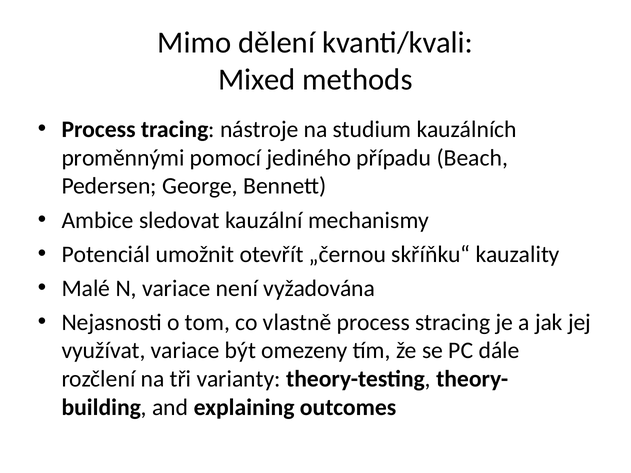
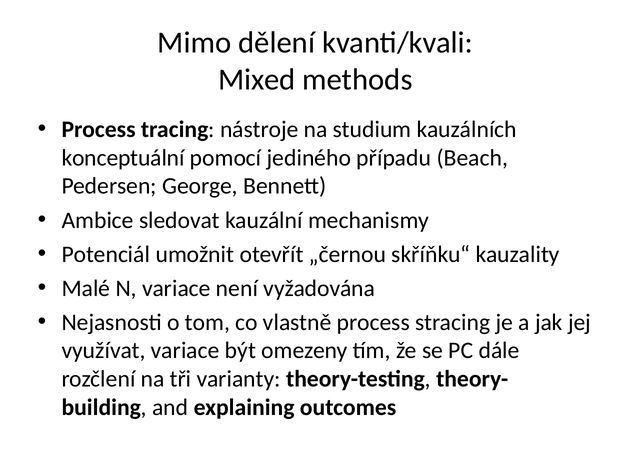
proměnnými: proměnnými -> konceptuální
